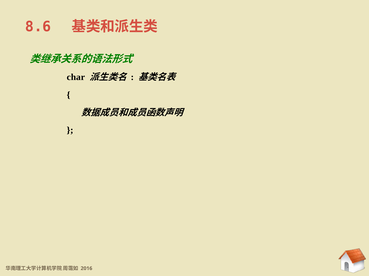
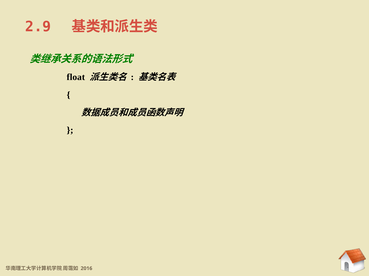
8.6: 8.6 -> 2.9
char: char -> float
